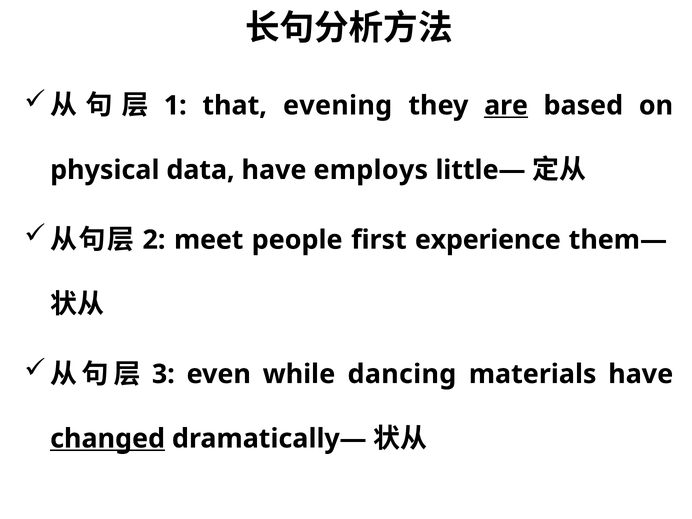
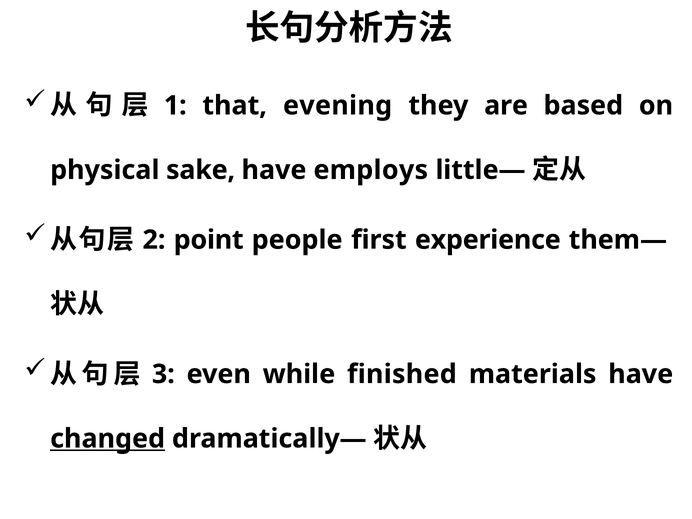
are underline: present -> none
data: data -> sake
meet: meet -> point
dancing: dancing -> finished
